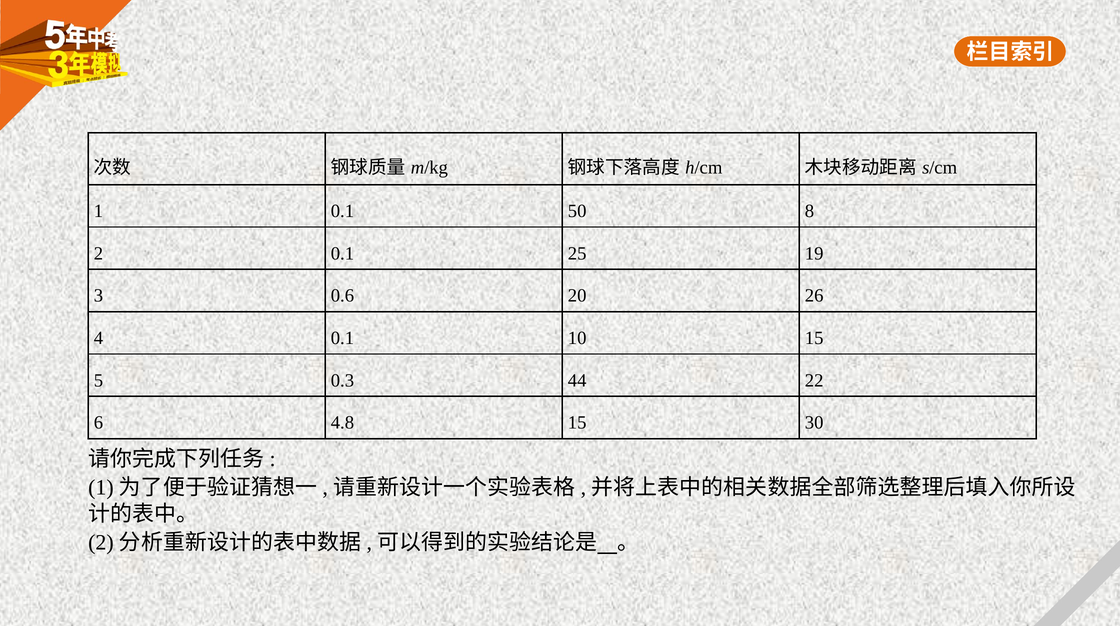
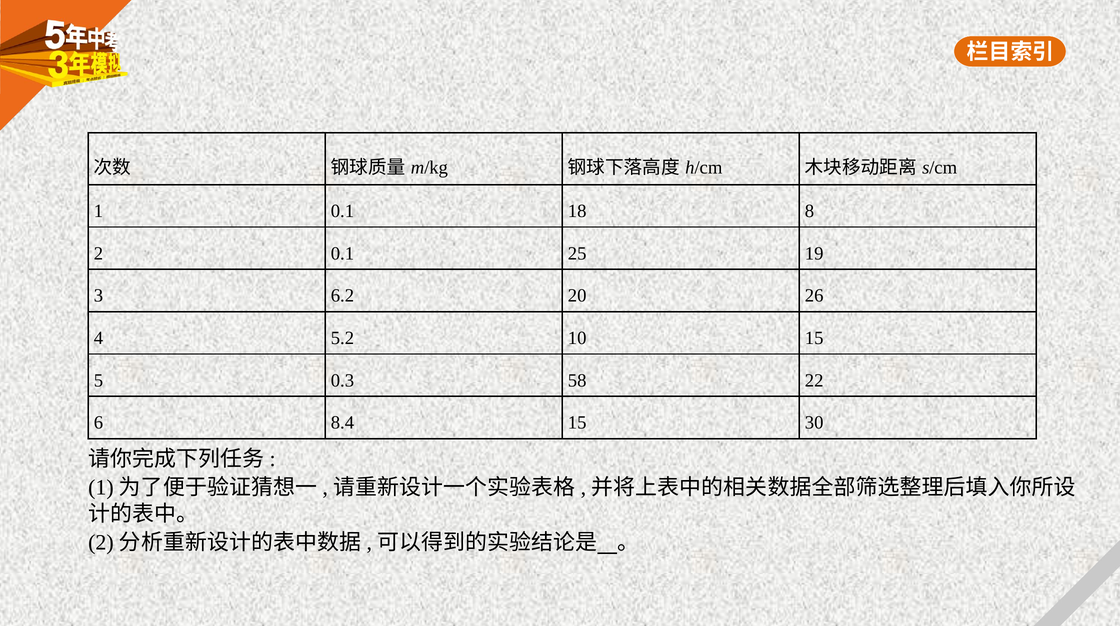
50: 50 -> 18
0.6: 0.6 -> 6.2
4 0.1: 0.1 -> 5.2
44: 44 -> 58
4.8: 4.8 -> 8.4
